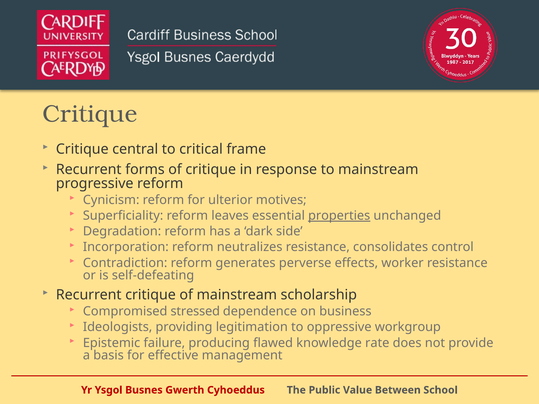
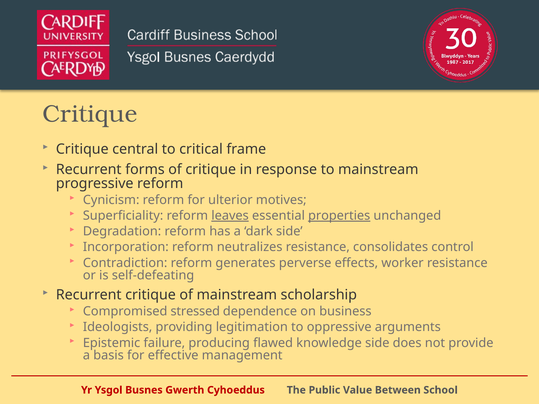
leaves underline: none -> present
workgroup: workgroup -> arguments
knowledge rate: rate -> side
